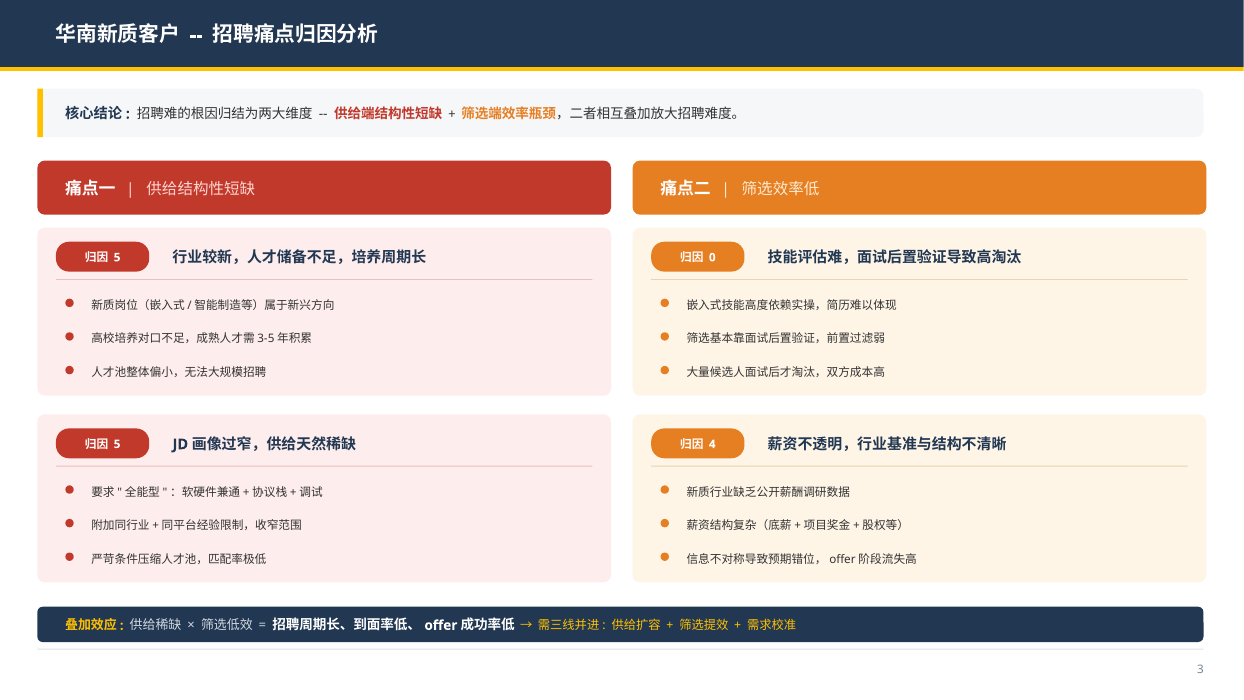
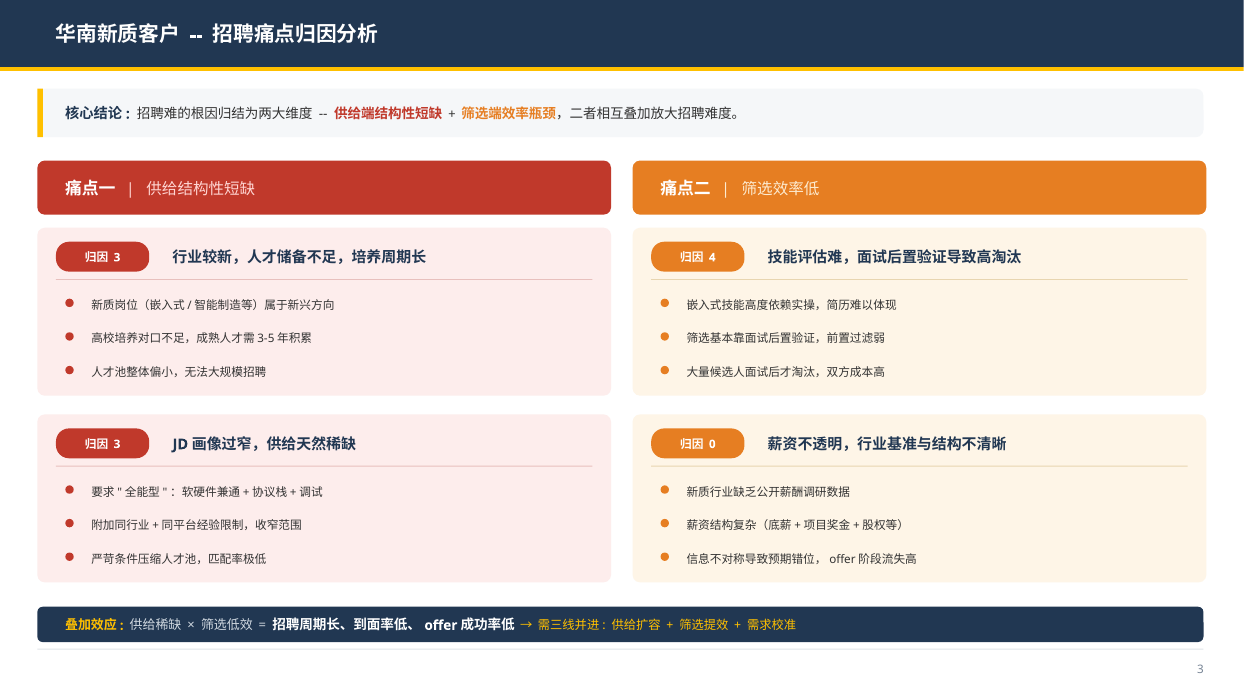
5 at (117, 257): 5 -> 3
0: 0 -> 4
5 at (117, 444): 5 -> 3
4: 4 -> 0
